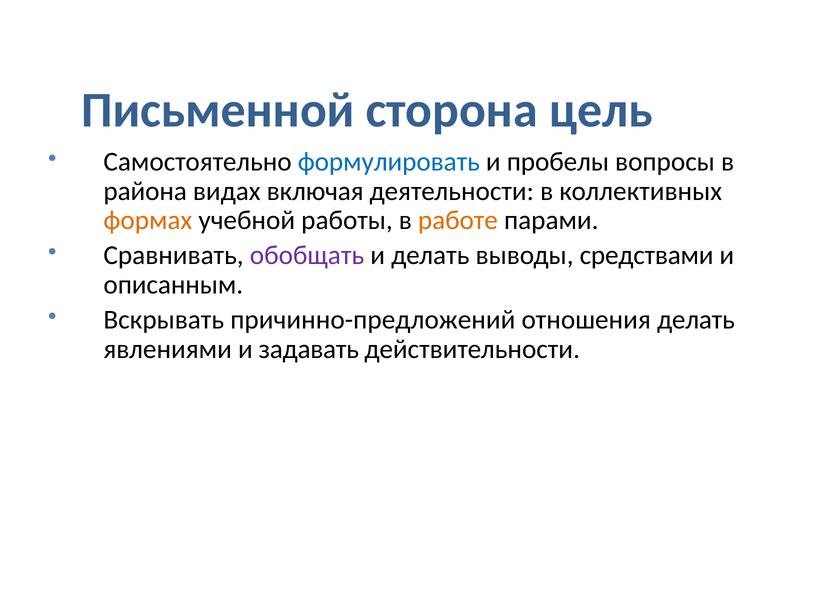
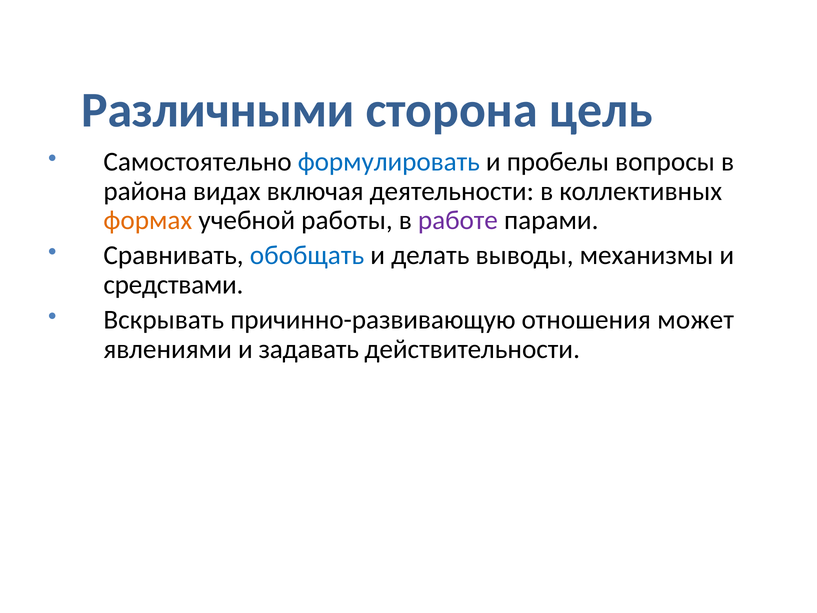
Письменной: Письменной -> Различными
работе colour: orange -> purple
обобщать colour: purple -> blue
средствами: средствами -> механизмы
описанным: описанным -> средствами
причинно-предложений: причинно-предложений -> причинно-развивающую
отношения делать: делать -> может
